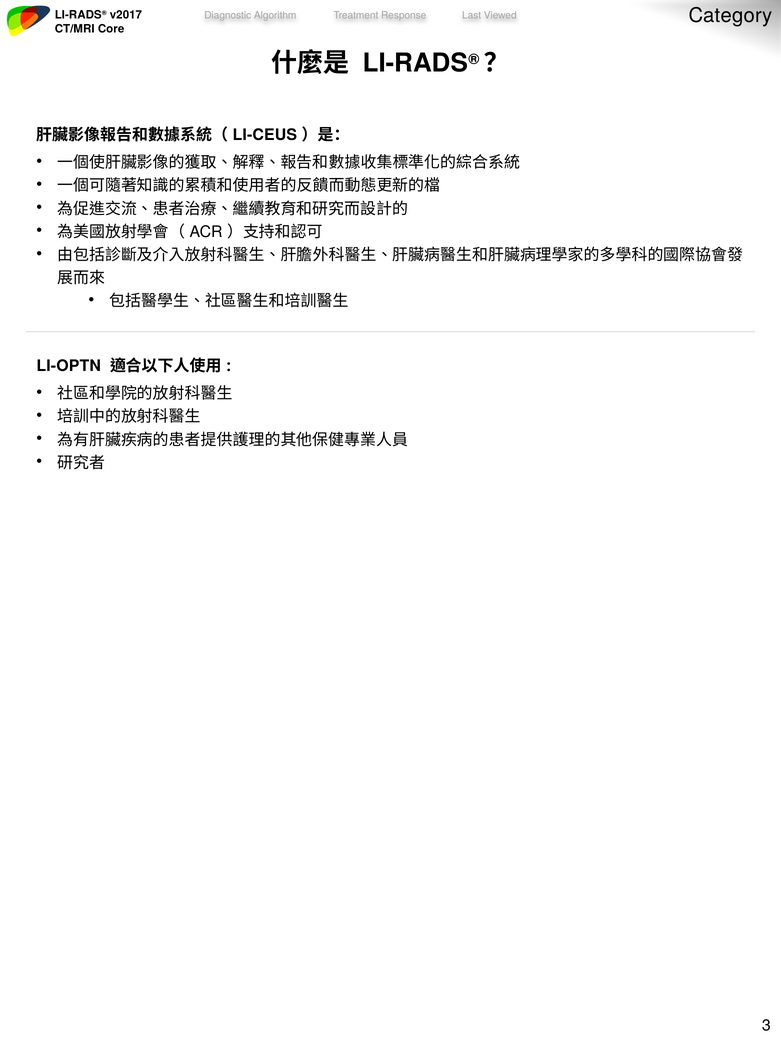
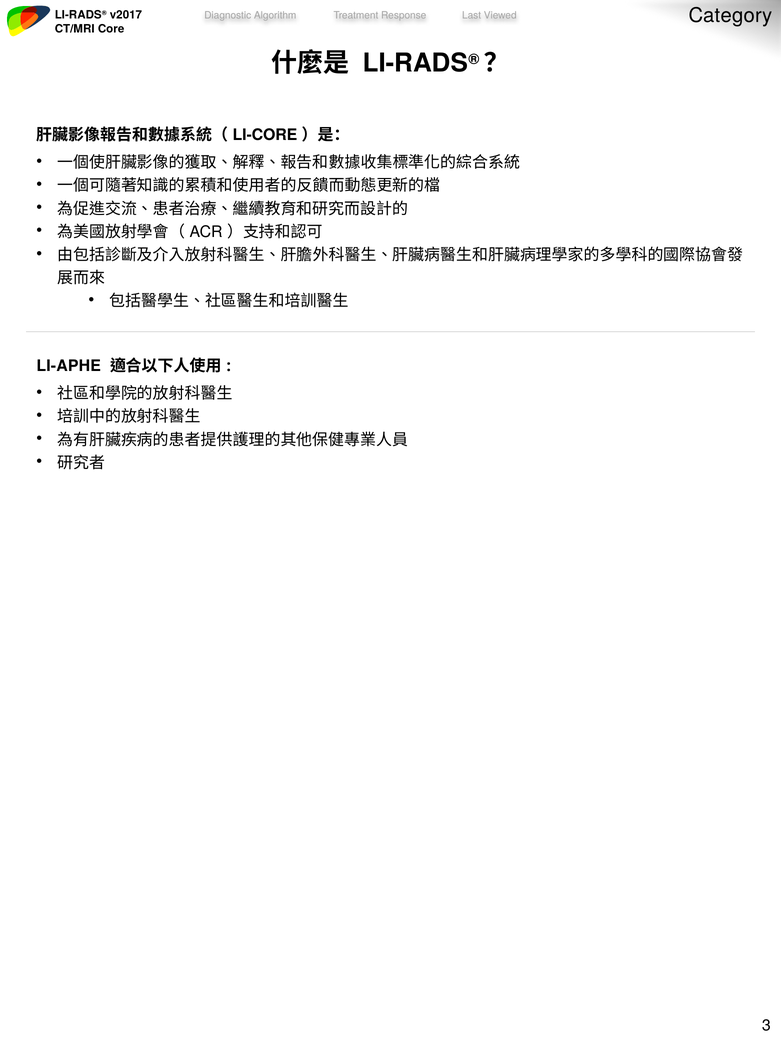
LI-CEUS: LI-CEUS -> LI-CORE
LI-OPTN: LI-OPTN -> LI-APHE
